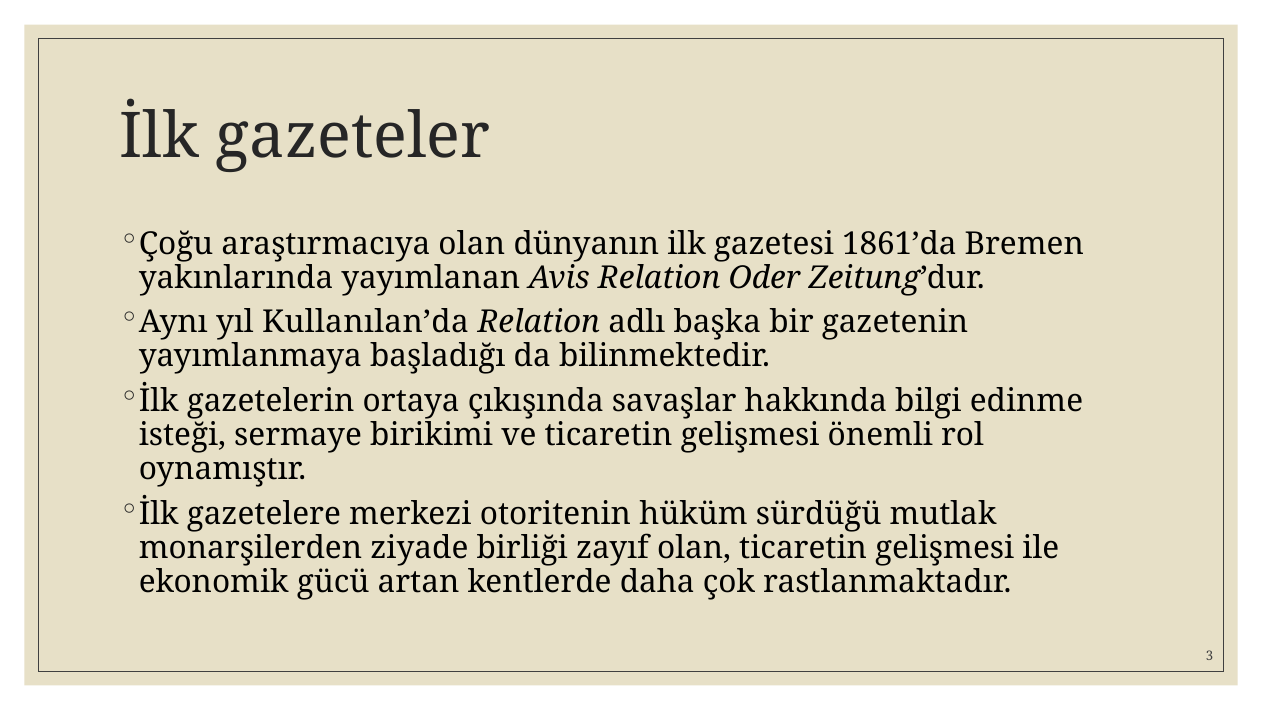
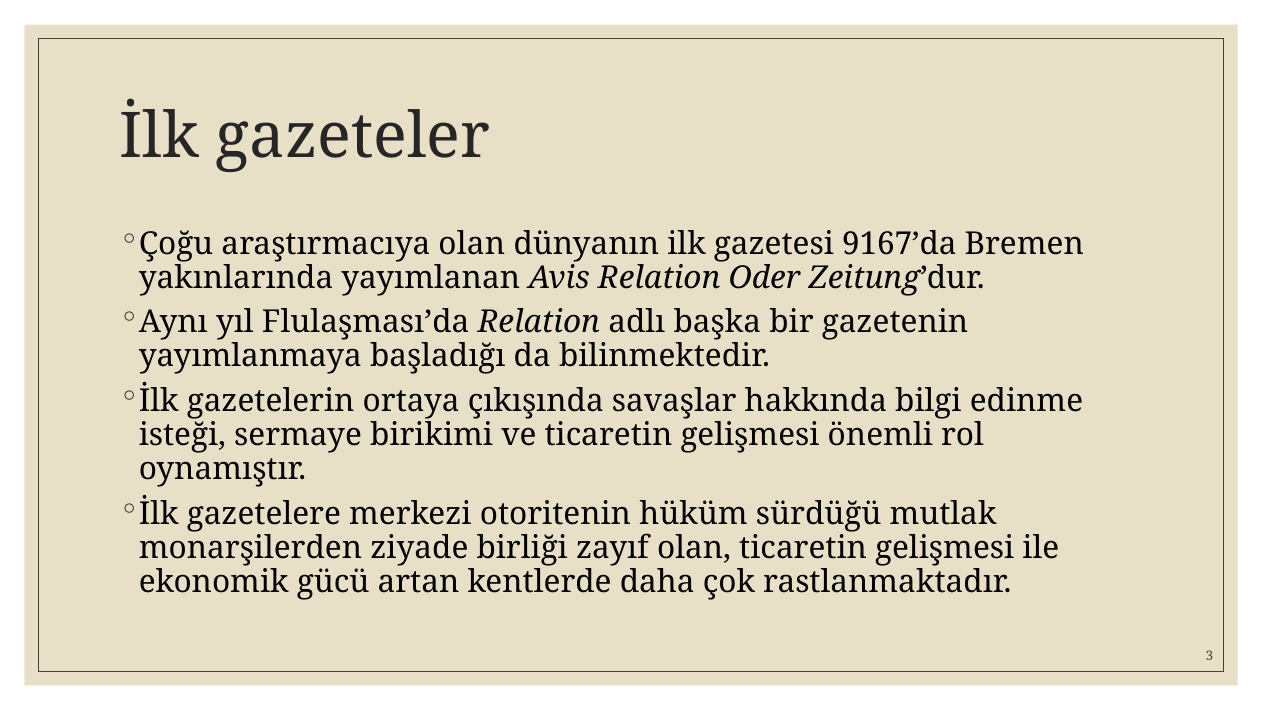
1861’da: 1861’da -> 9167’da
Kullanılan’da: Kullanılan’da -> Flulaşması’da
